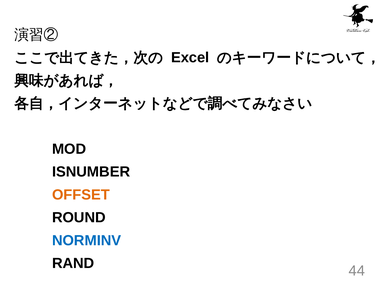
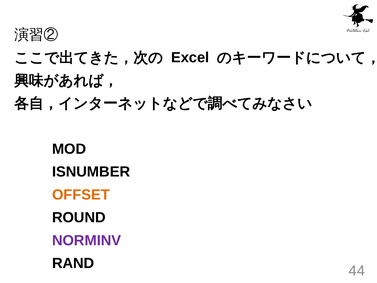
NORMINV colour: blue -> purple
